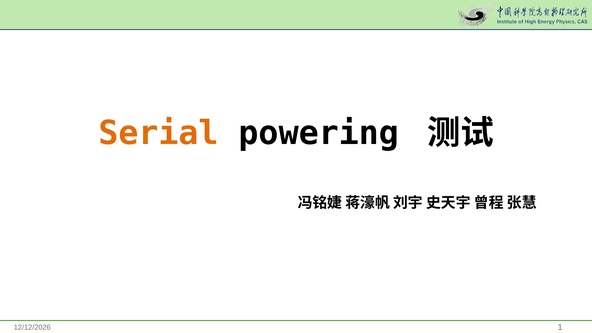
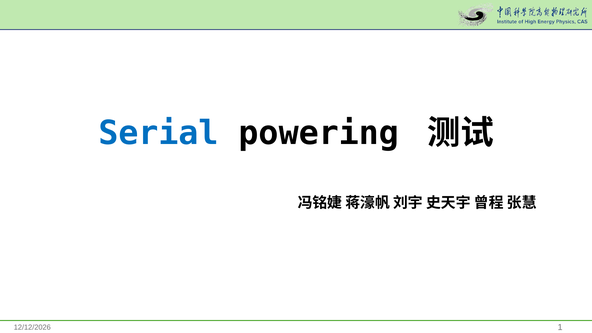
Serial colour: orange -> blue
